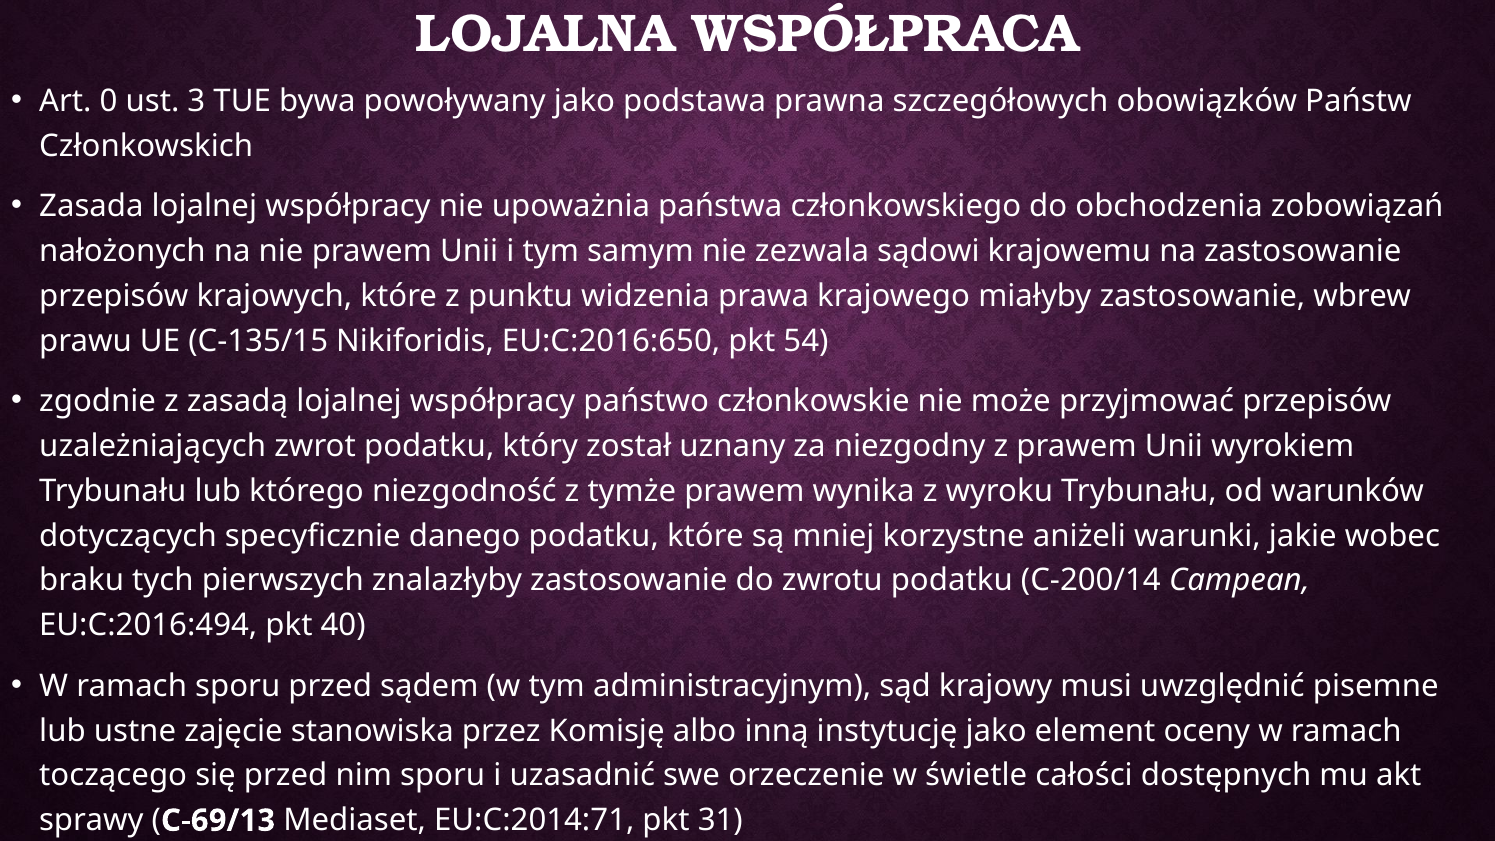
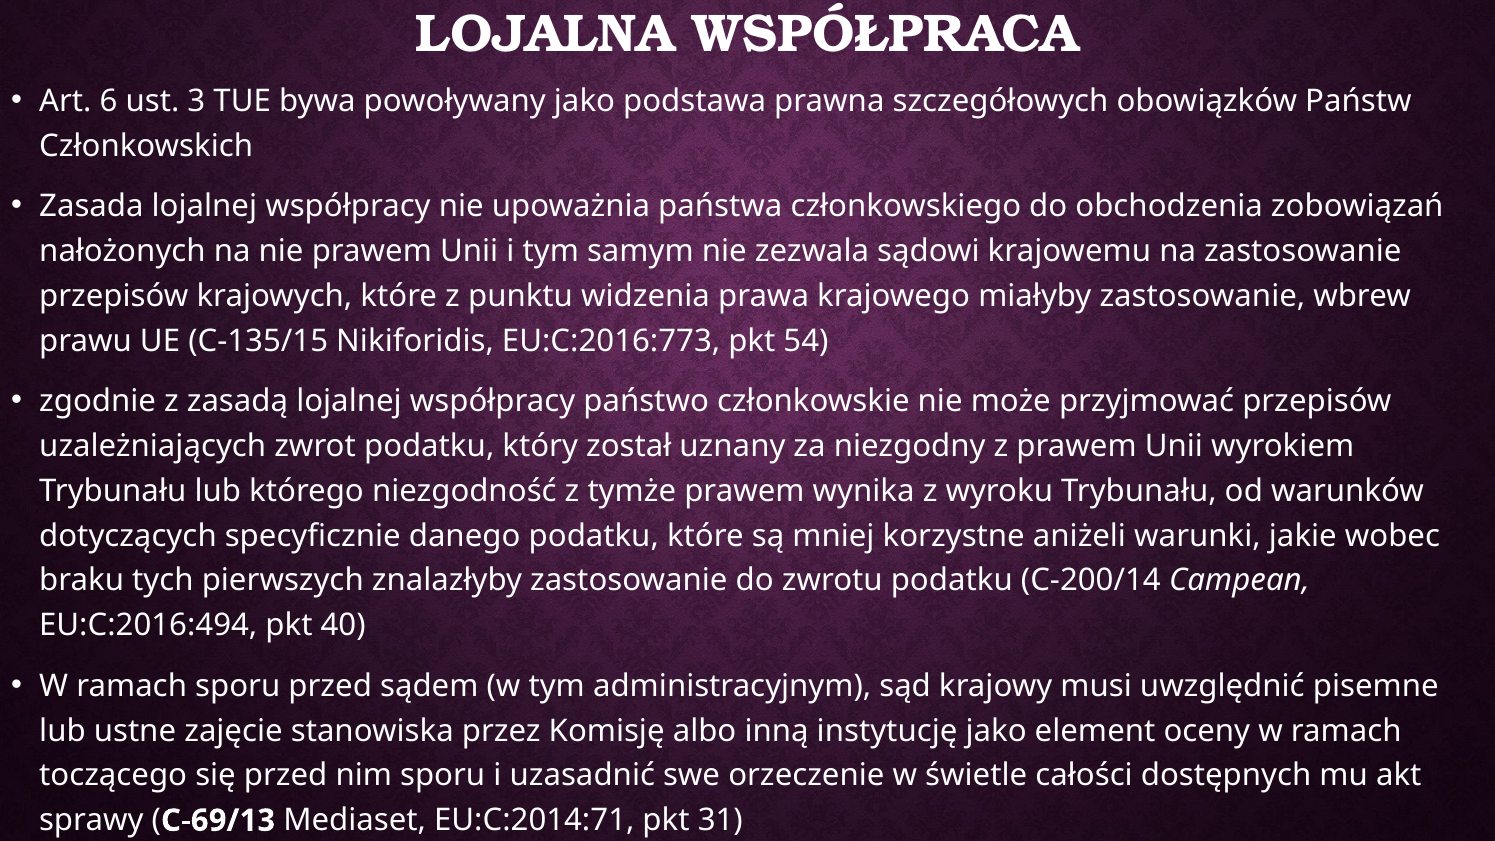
0: 0 -> 6
EU:C:2016:650: EU:C:2016:650 -> EU:C:2016:773
